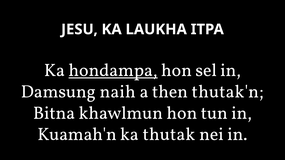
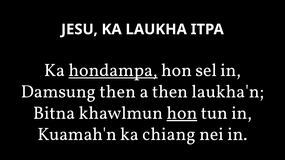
Damsung naih: naih -> then
thutak'n: thutak'n -> laukha'n
hon at (182, 113) underline: none -> present
thutak: thutak -> chiang
